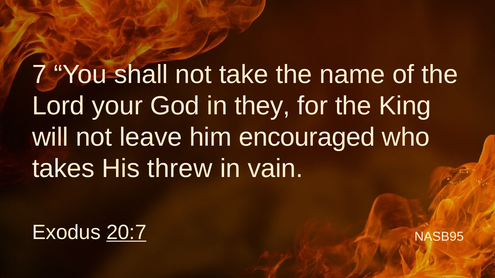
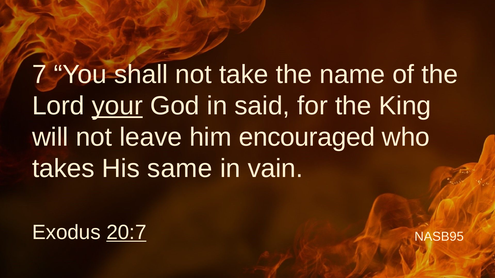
your underline: none -> present
they: they -> said
threw: threw -> same
